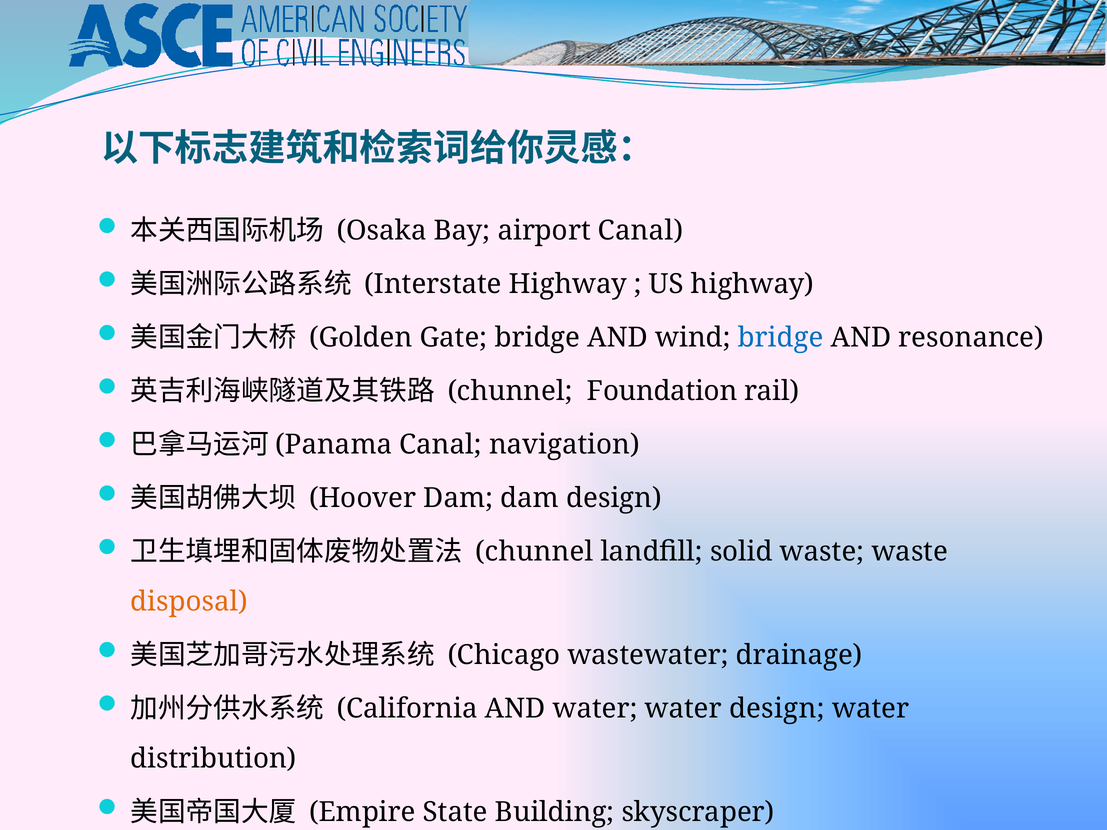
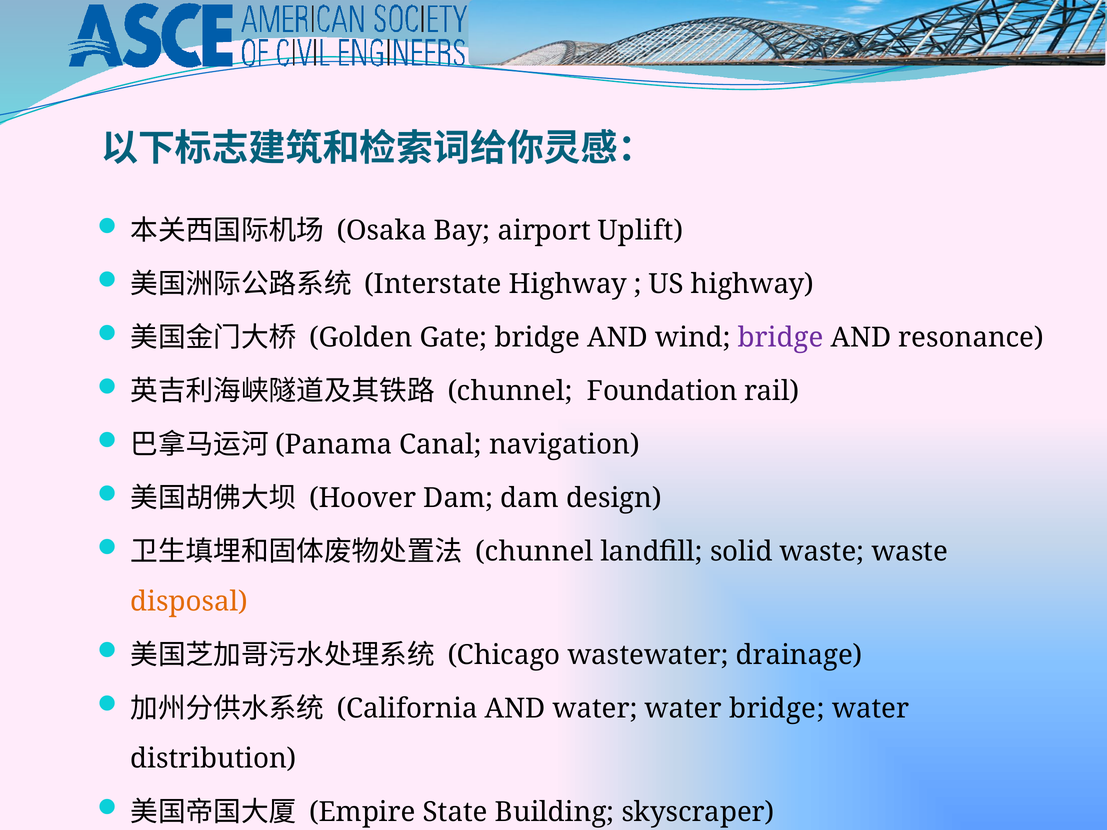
airport Canal: Canal -> Uplift
bridge at (781, 338) colour: blue -> purple
water design: design -> bridge
